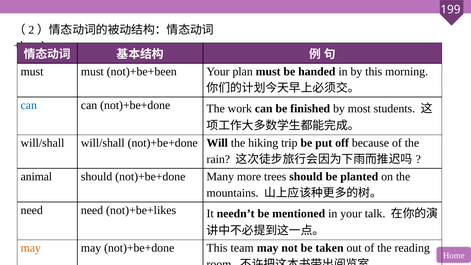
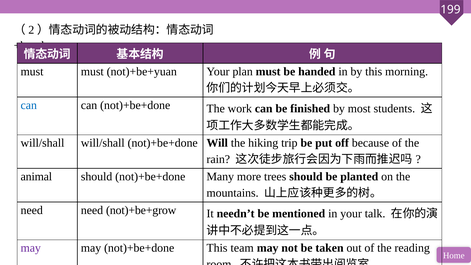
not)+be+been: not)+be+been -> not)+be+yuan
not)+be+likes: not)+be+likes -> not)+be+grow
may at (31, 248) colour: orange -> purple
